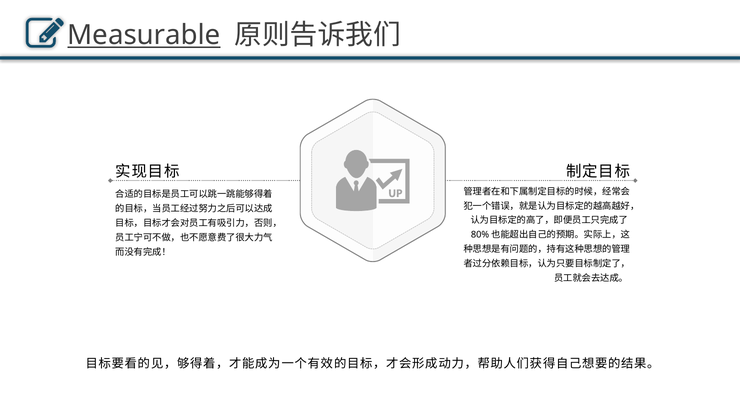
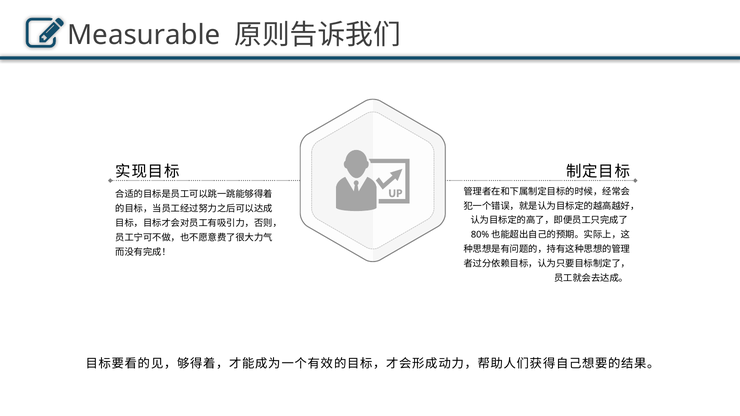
Measurable underline: present -> none
